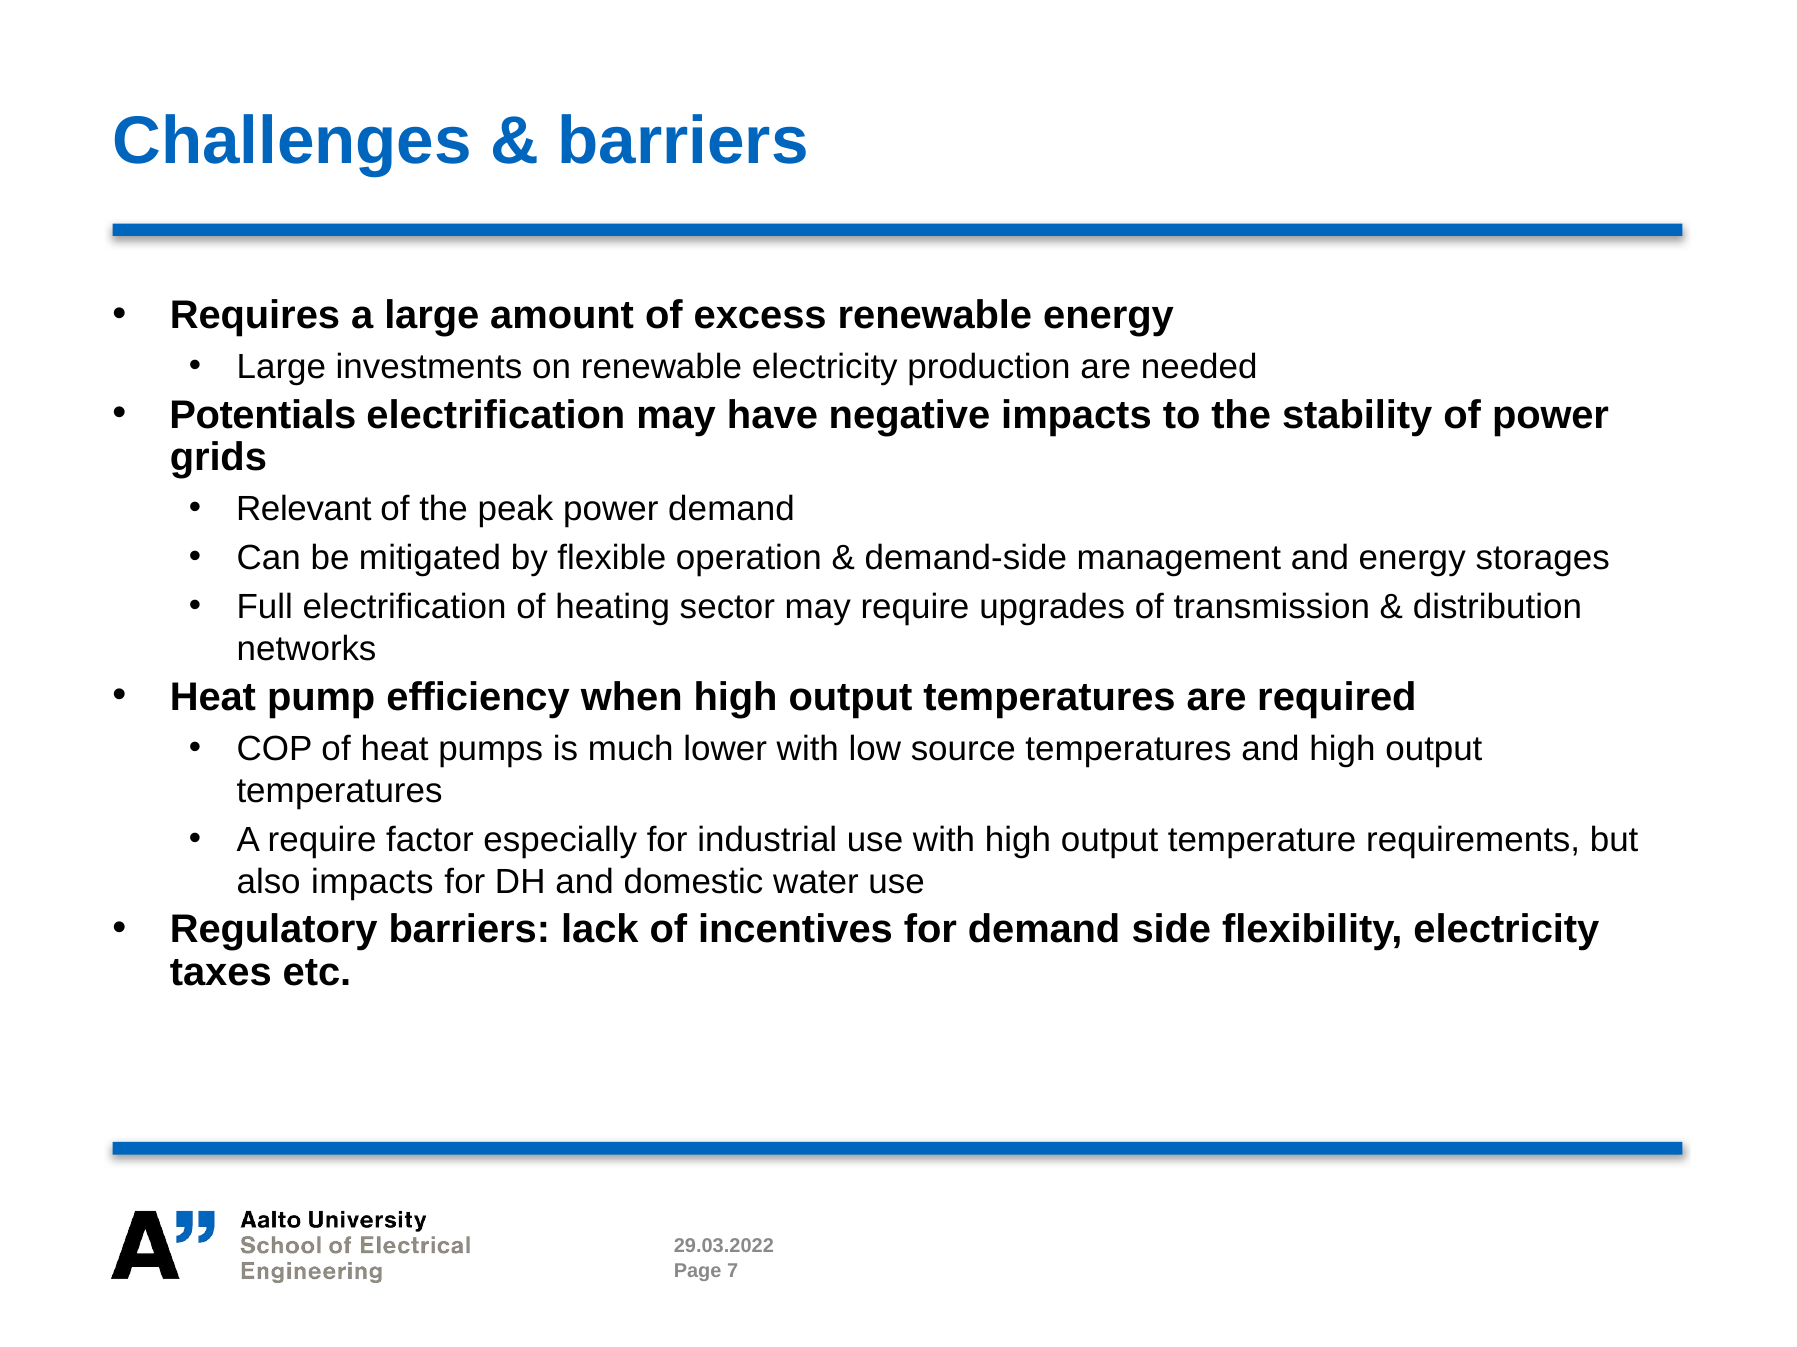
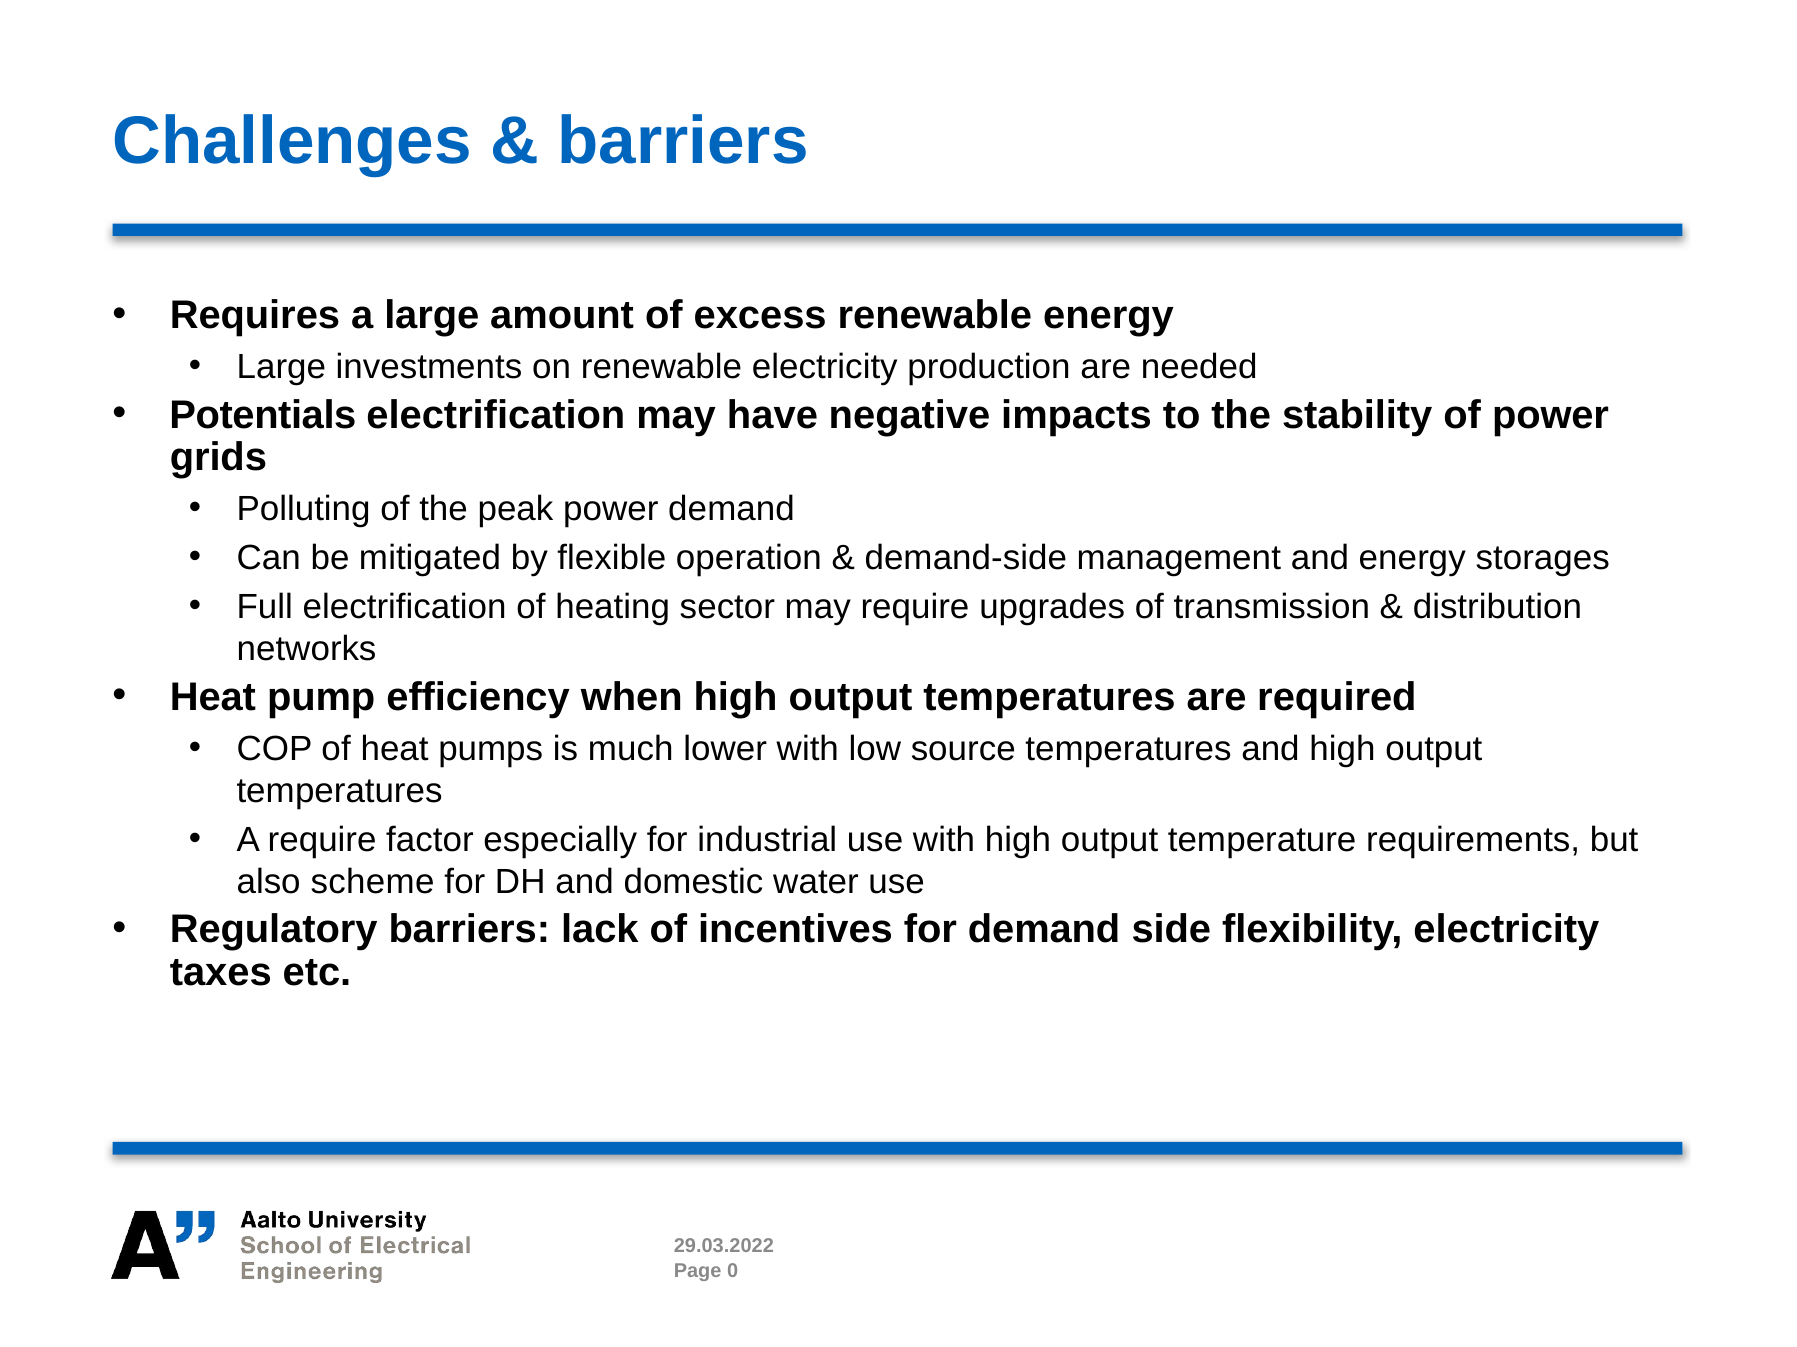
Relevant: Relevant -> Polluting
also impacts: impacts -> scheme
7: 7 -> 0
